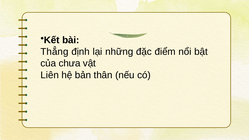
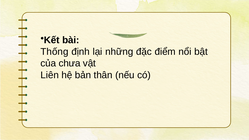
Thẳng: Thẳng -> Thống
